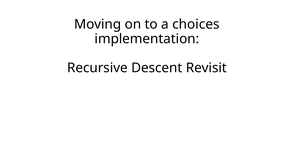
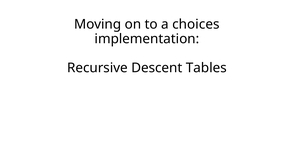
Revisit: Revisit -> Tables
